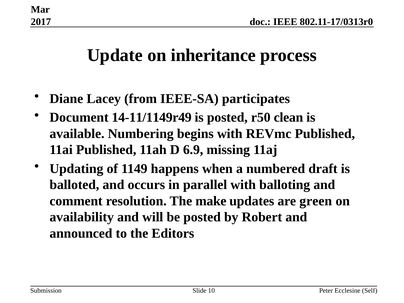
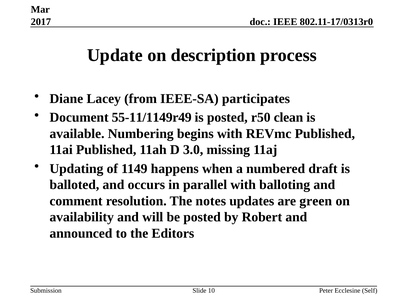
inheritance: inheritance -> description
14-11/1149r49: 14-11/1149r49 -> 55-11/1149r49
6.9: 6.9 -> 3.0
make: make -> notes
